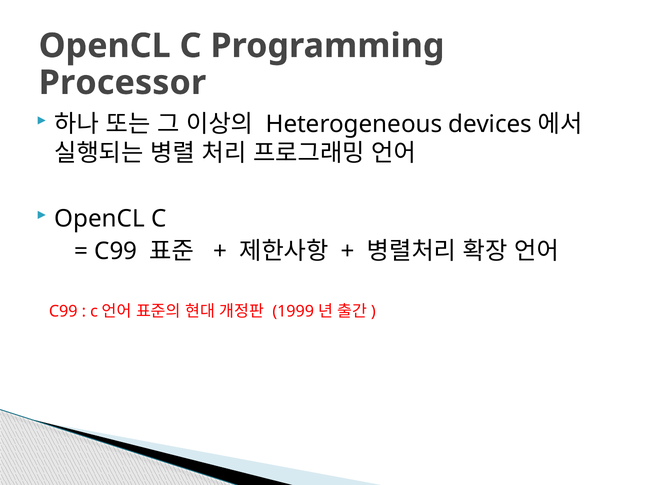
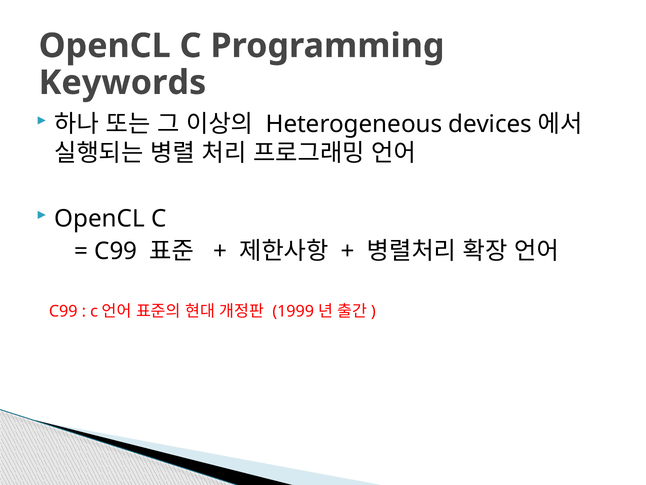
Processor: Processor -> Keywords
